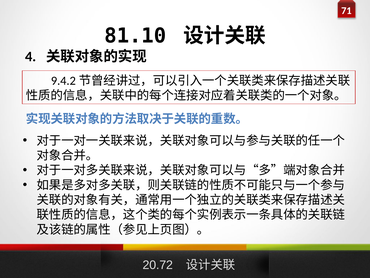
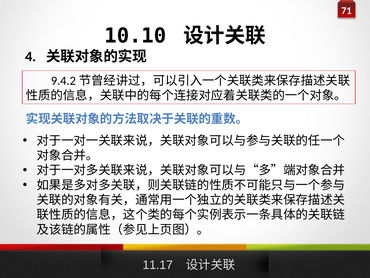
81.10: 81.10 -> 10.10
20.72: 20.72 -> 11.17
